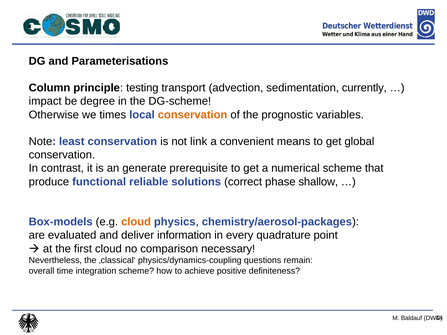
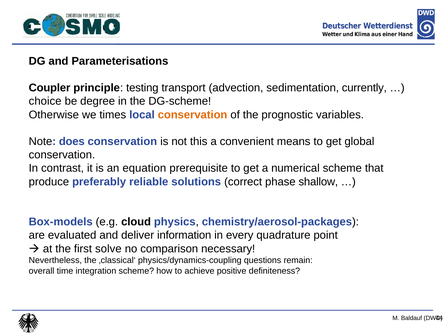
Column: Column -> Coupler
impact: impact -> choice
least: least -> does
link: link -> this
generate: generate -> equation
functional: functional -> preferably
cloud at (136, 222) colour: orange -> black
first cloud: cloud -> solve
